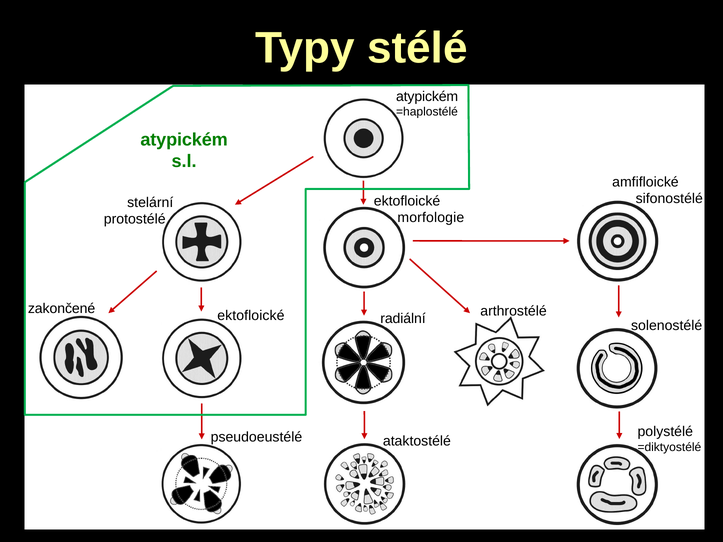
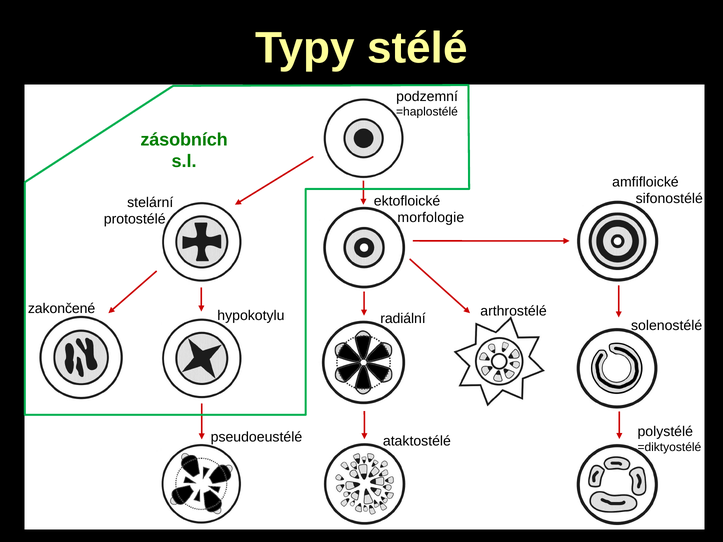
atypickém at (427, 96): atypickém -> podzemní
atypickém at (184, 140): atypickém -> zásobních
ektofloické at (251, 316): ektofloické -> hypokotylu
